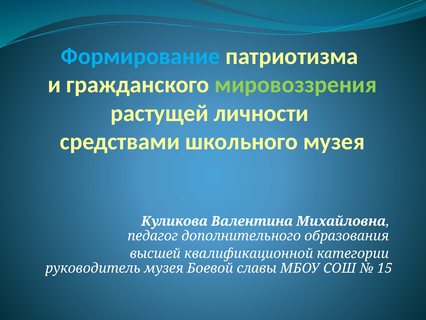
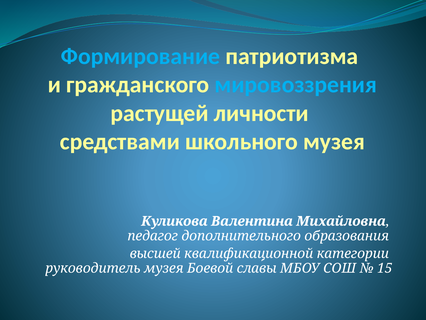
мировоззрения colour: light green -> light blue
